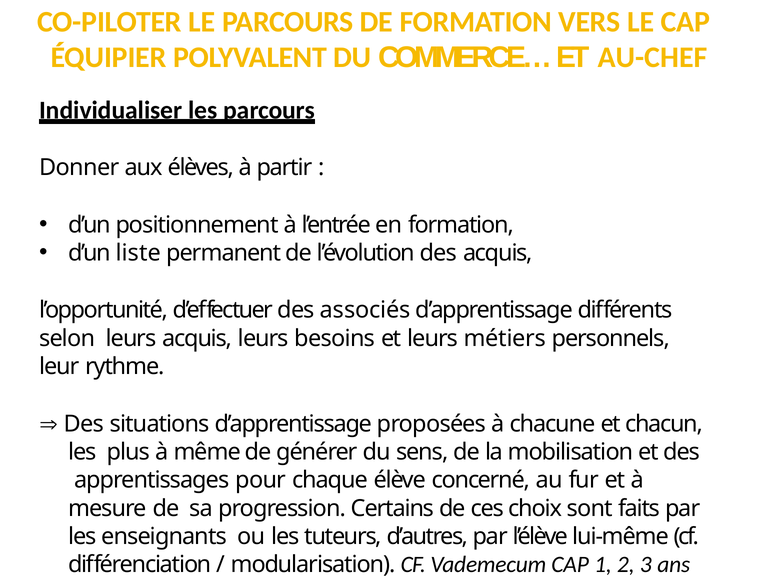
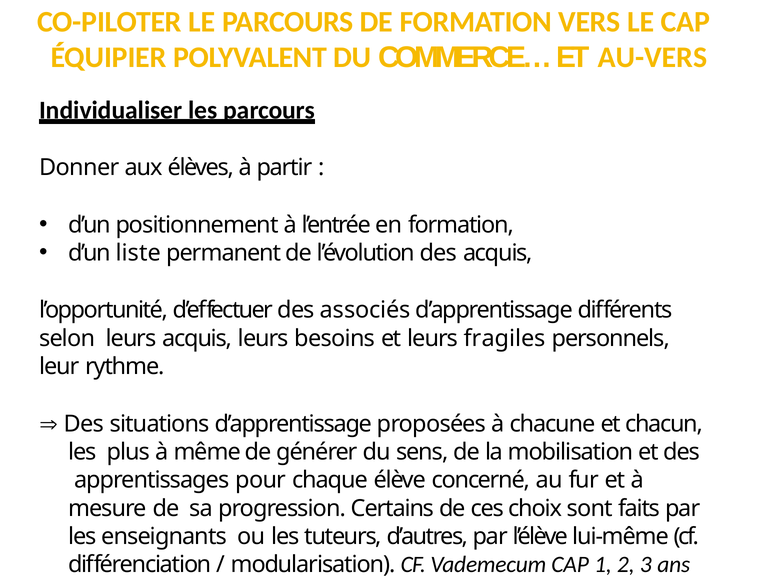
AU-CHEF: AU-CHEF -> AU-VERS
métiers: métiers -> fragiles
